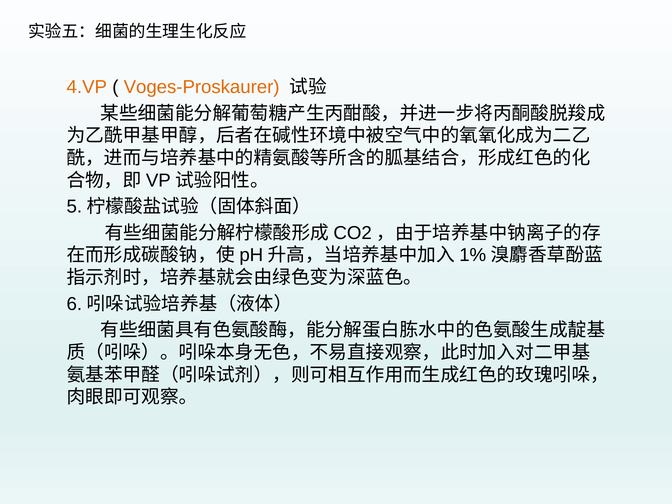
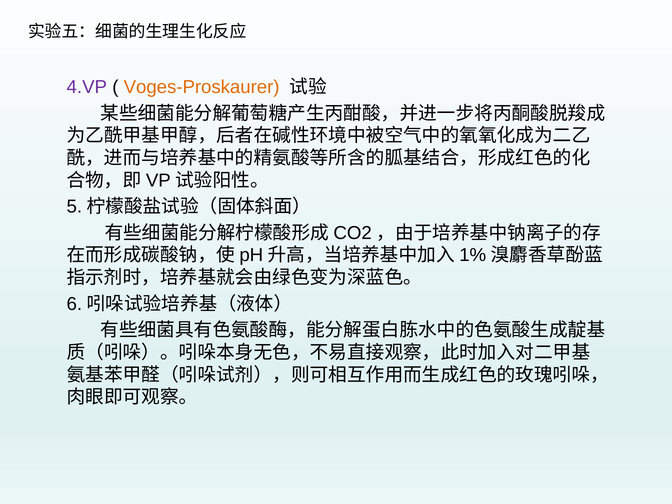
4.VP colour: orange -> purple
